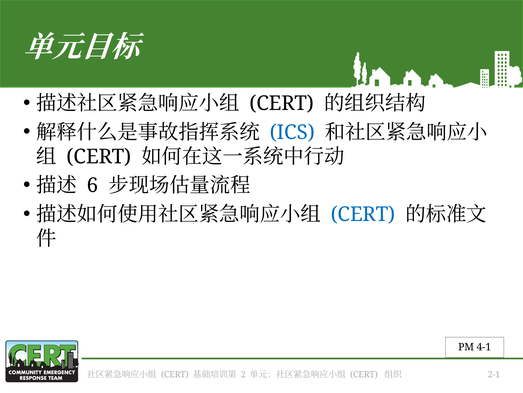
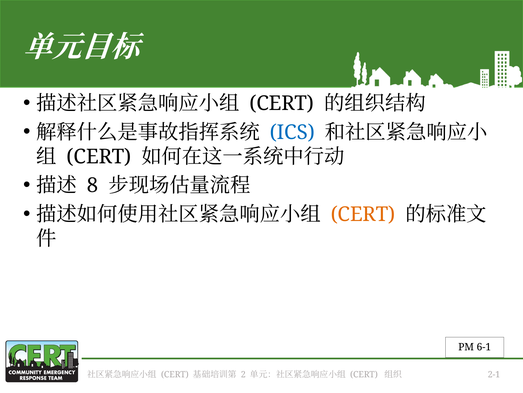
6: 6 -> 8
CERT at (363, 214) colour: blue -> orange
4-1: 4-1 -> 6-1
